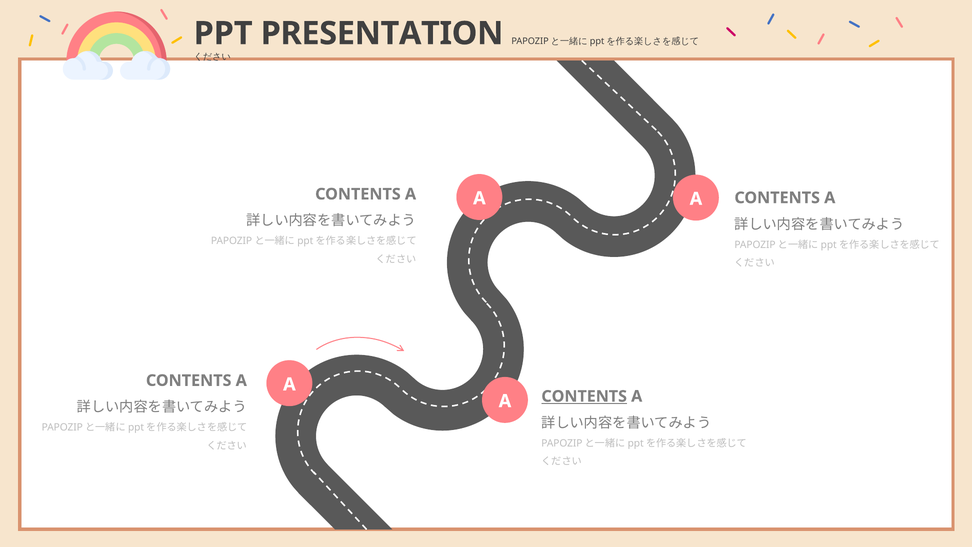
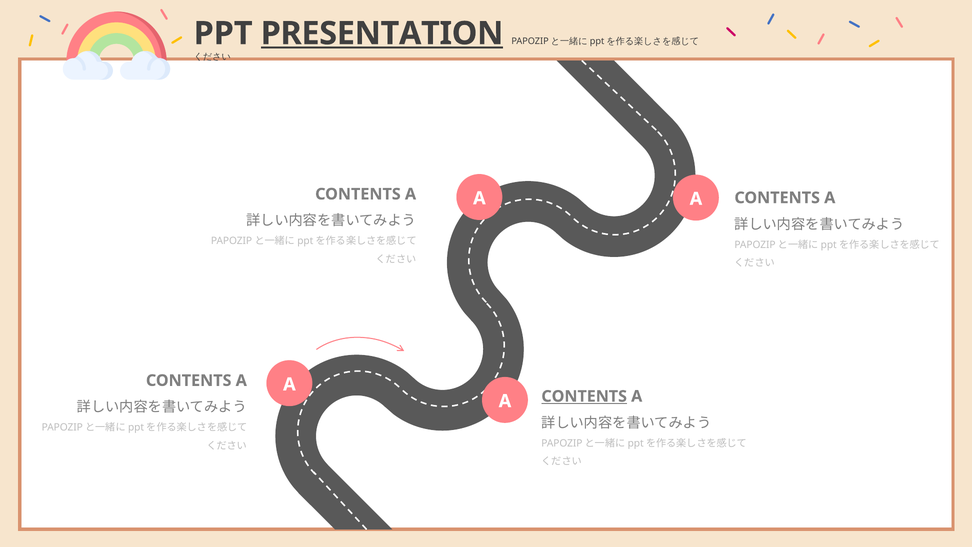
PRESENTATION underline: none -> present
